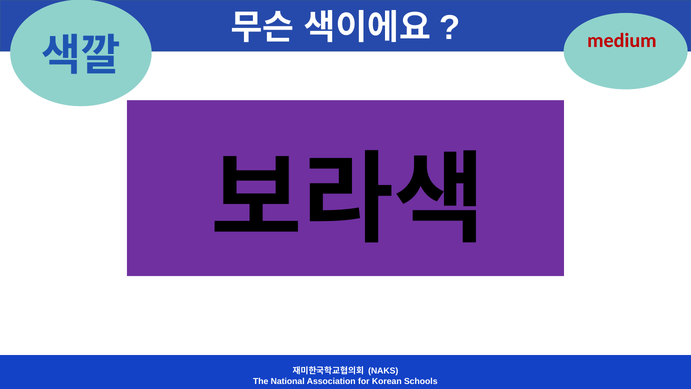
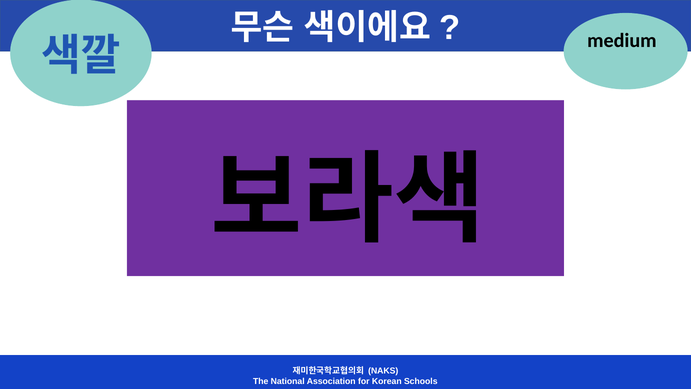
medium colour: red -> black
